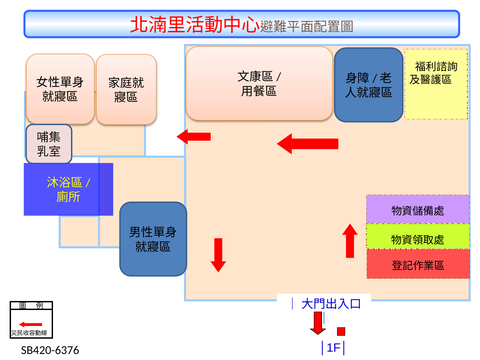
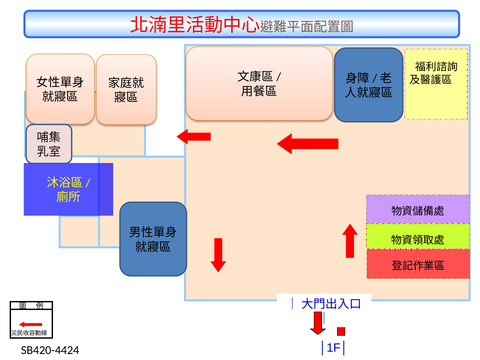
SB420-6376: SB420-6376 -> SB420-4424
